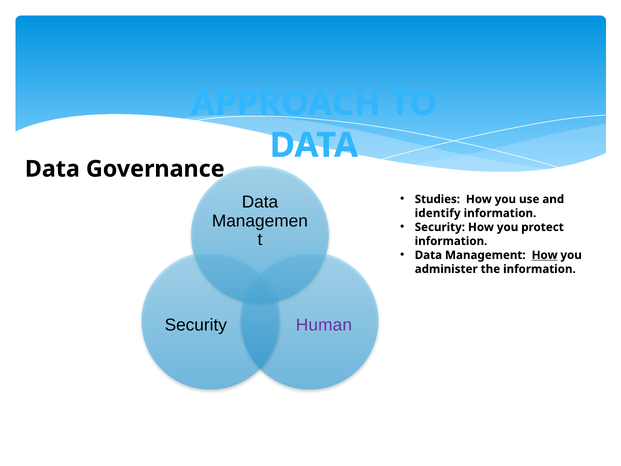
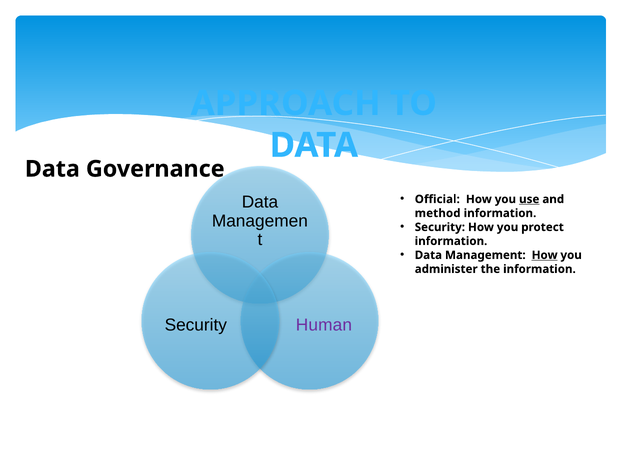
Studies: Studies -> Official
use underline: none -> present
identify: identify -> method
